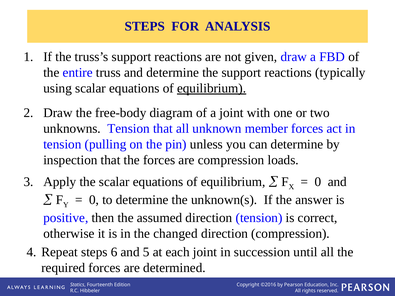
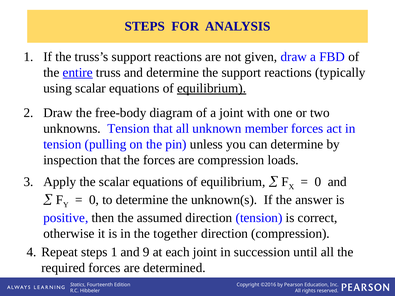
entire underline: none -> present
changed: changed -> together
steps 6: 6 -> 1
5: 5 -> 9
